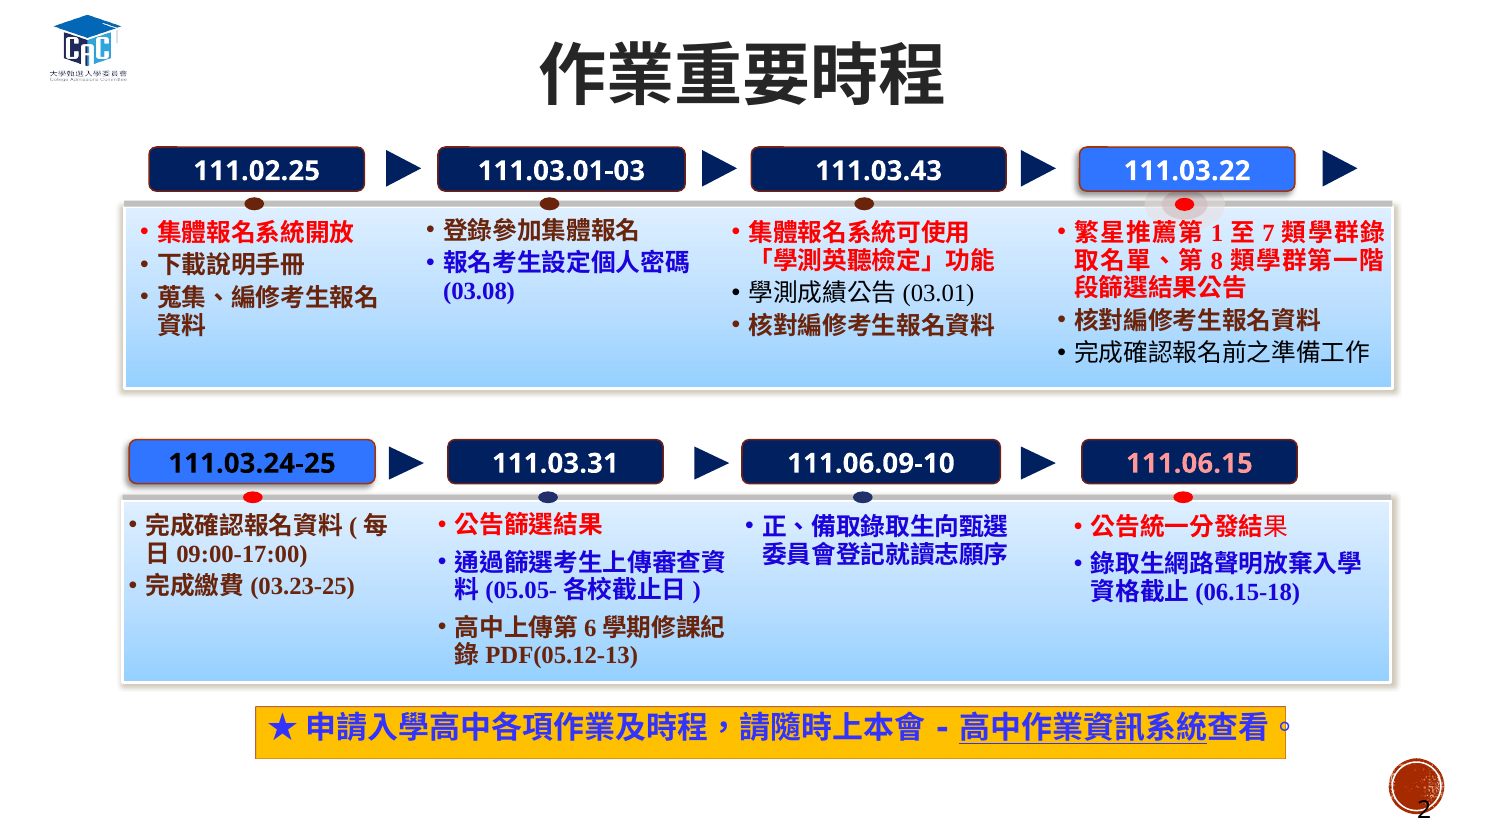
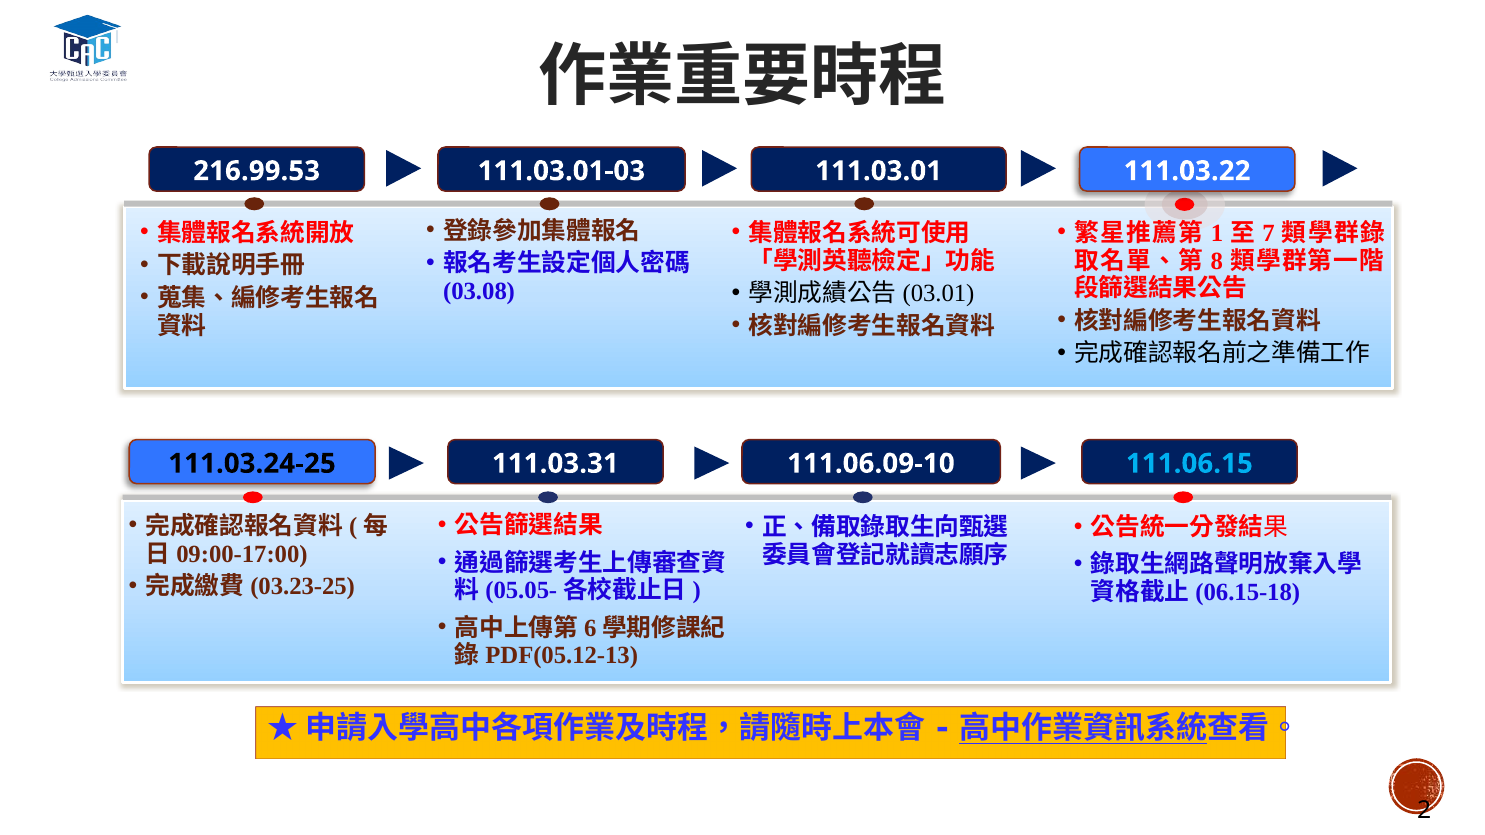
111.02.25: 111.02.25 -> 216.99.53
111.03.43: 111.03.43 -> 111.03.01
111.06.15 colour: pink -> light blue
